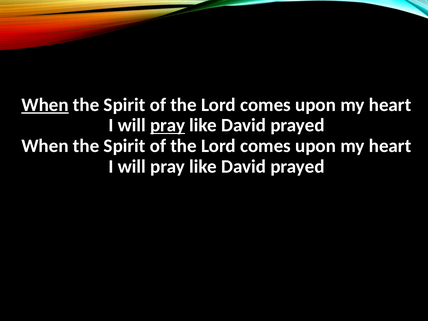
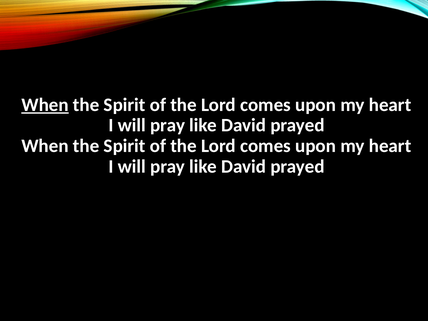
pray at (168, 125) underline: present -> none
